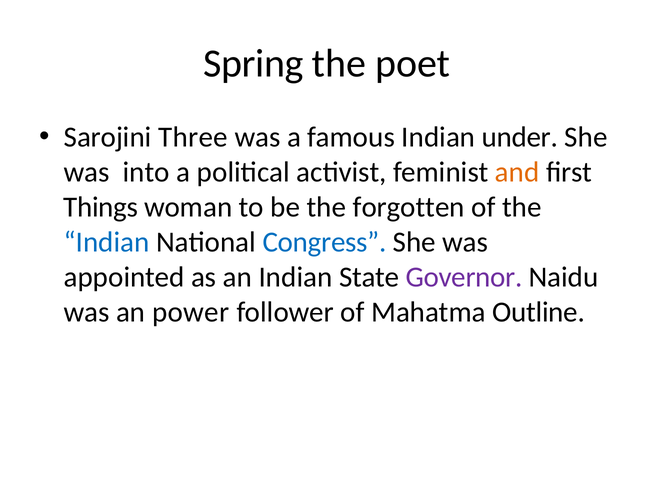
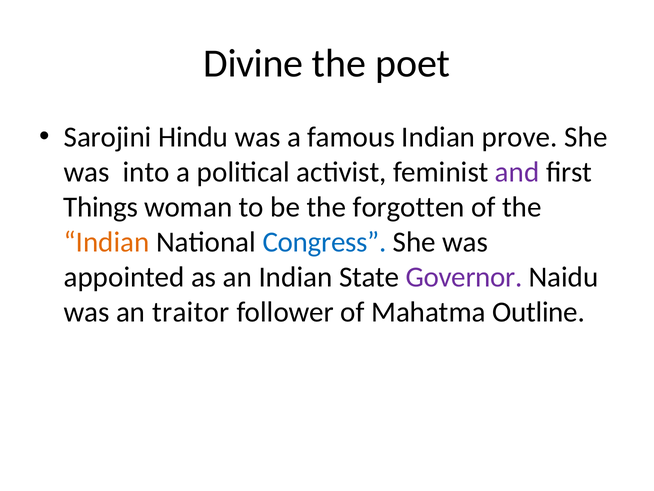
Spring: Spring -> Divine
Three: Three -> Hindu
under: under -> prove
and colour: orange -> purple
Indian at (107, 242) colour: blue -> orange
power: power -> traitor
